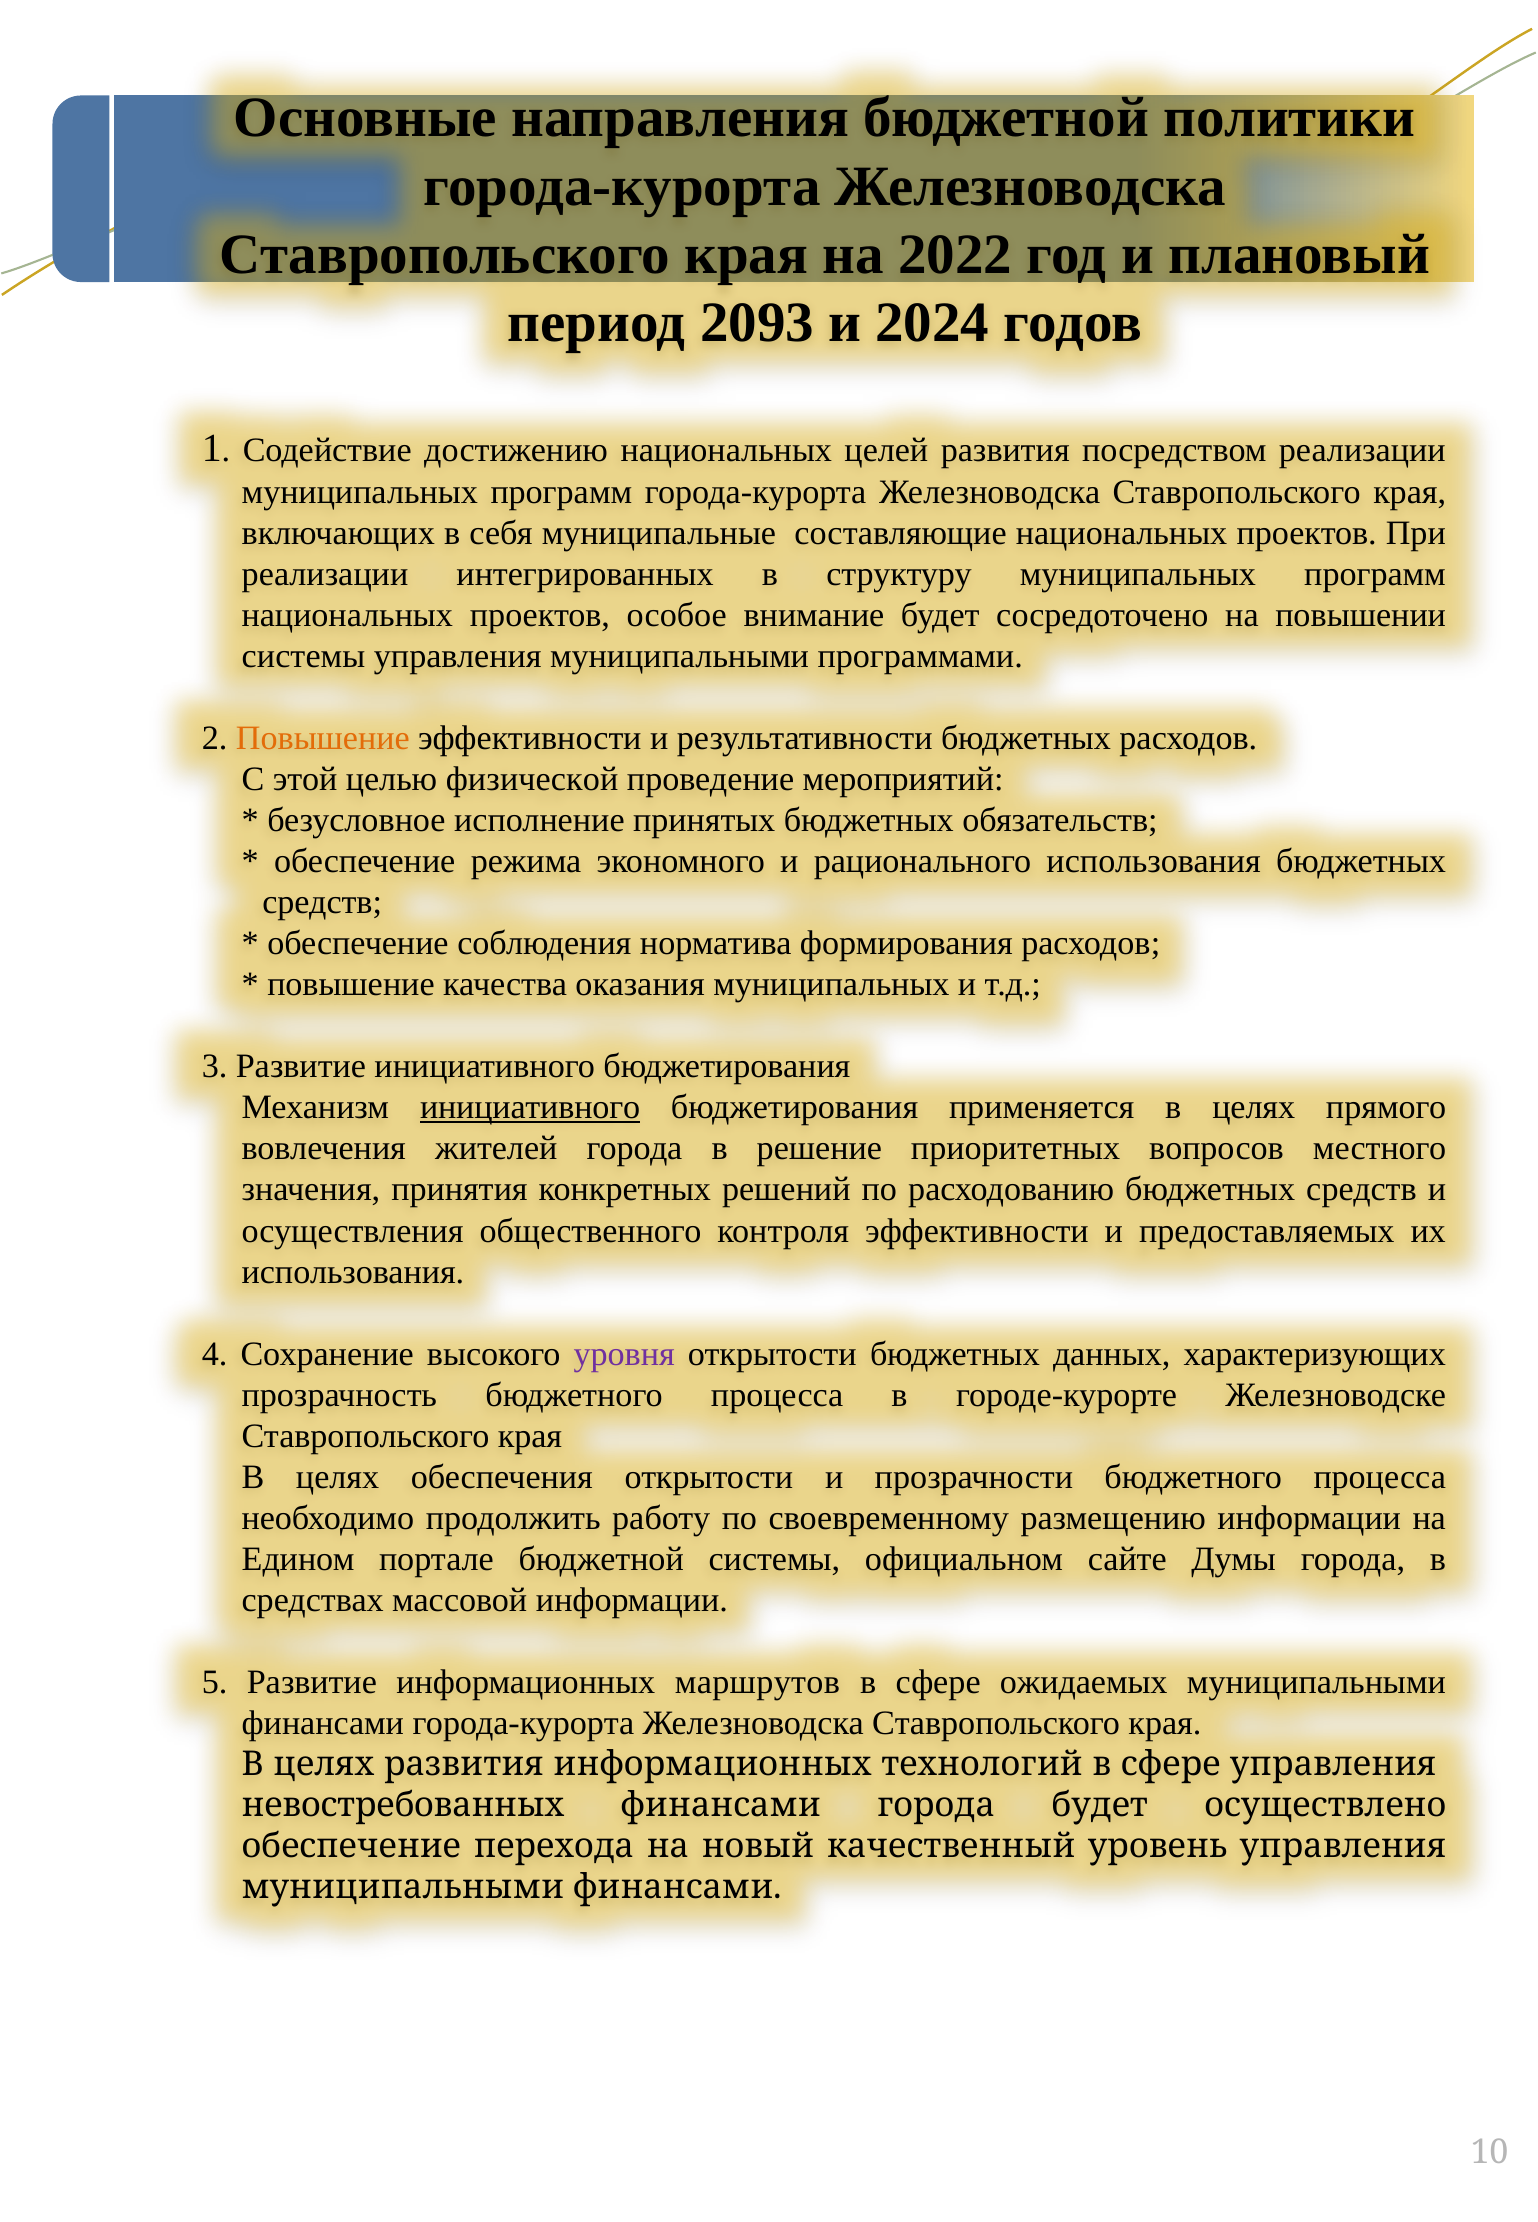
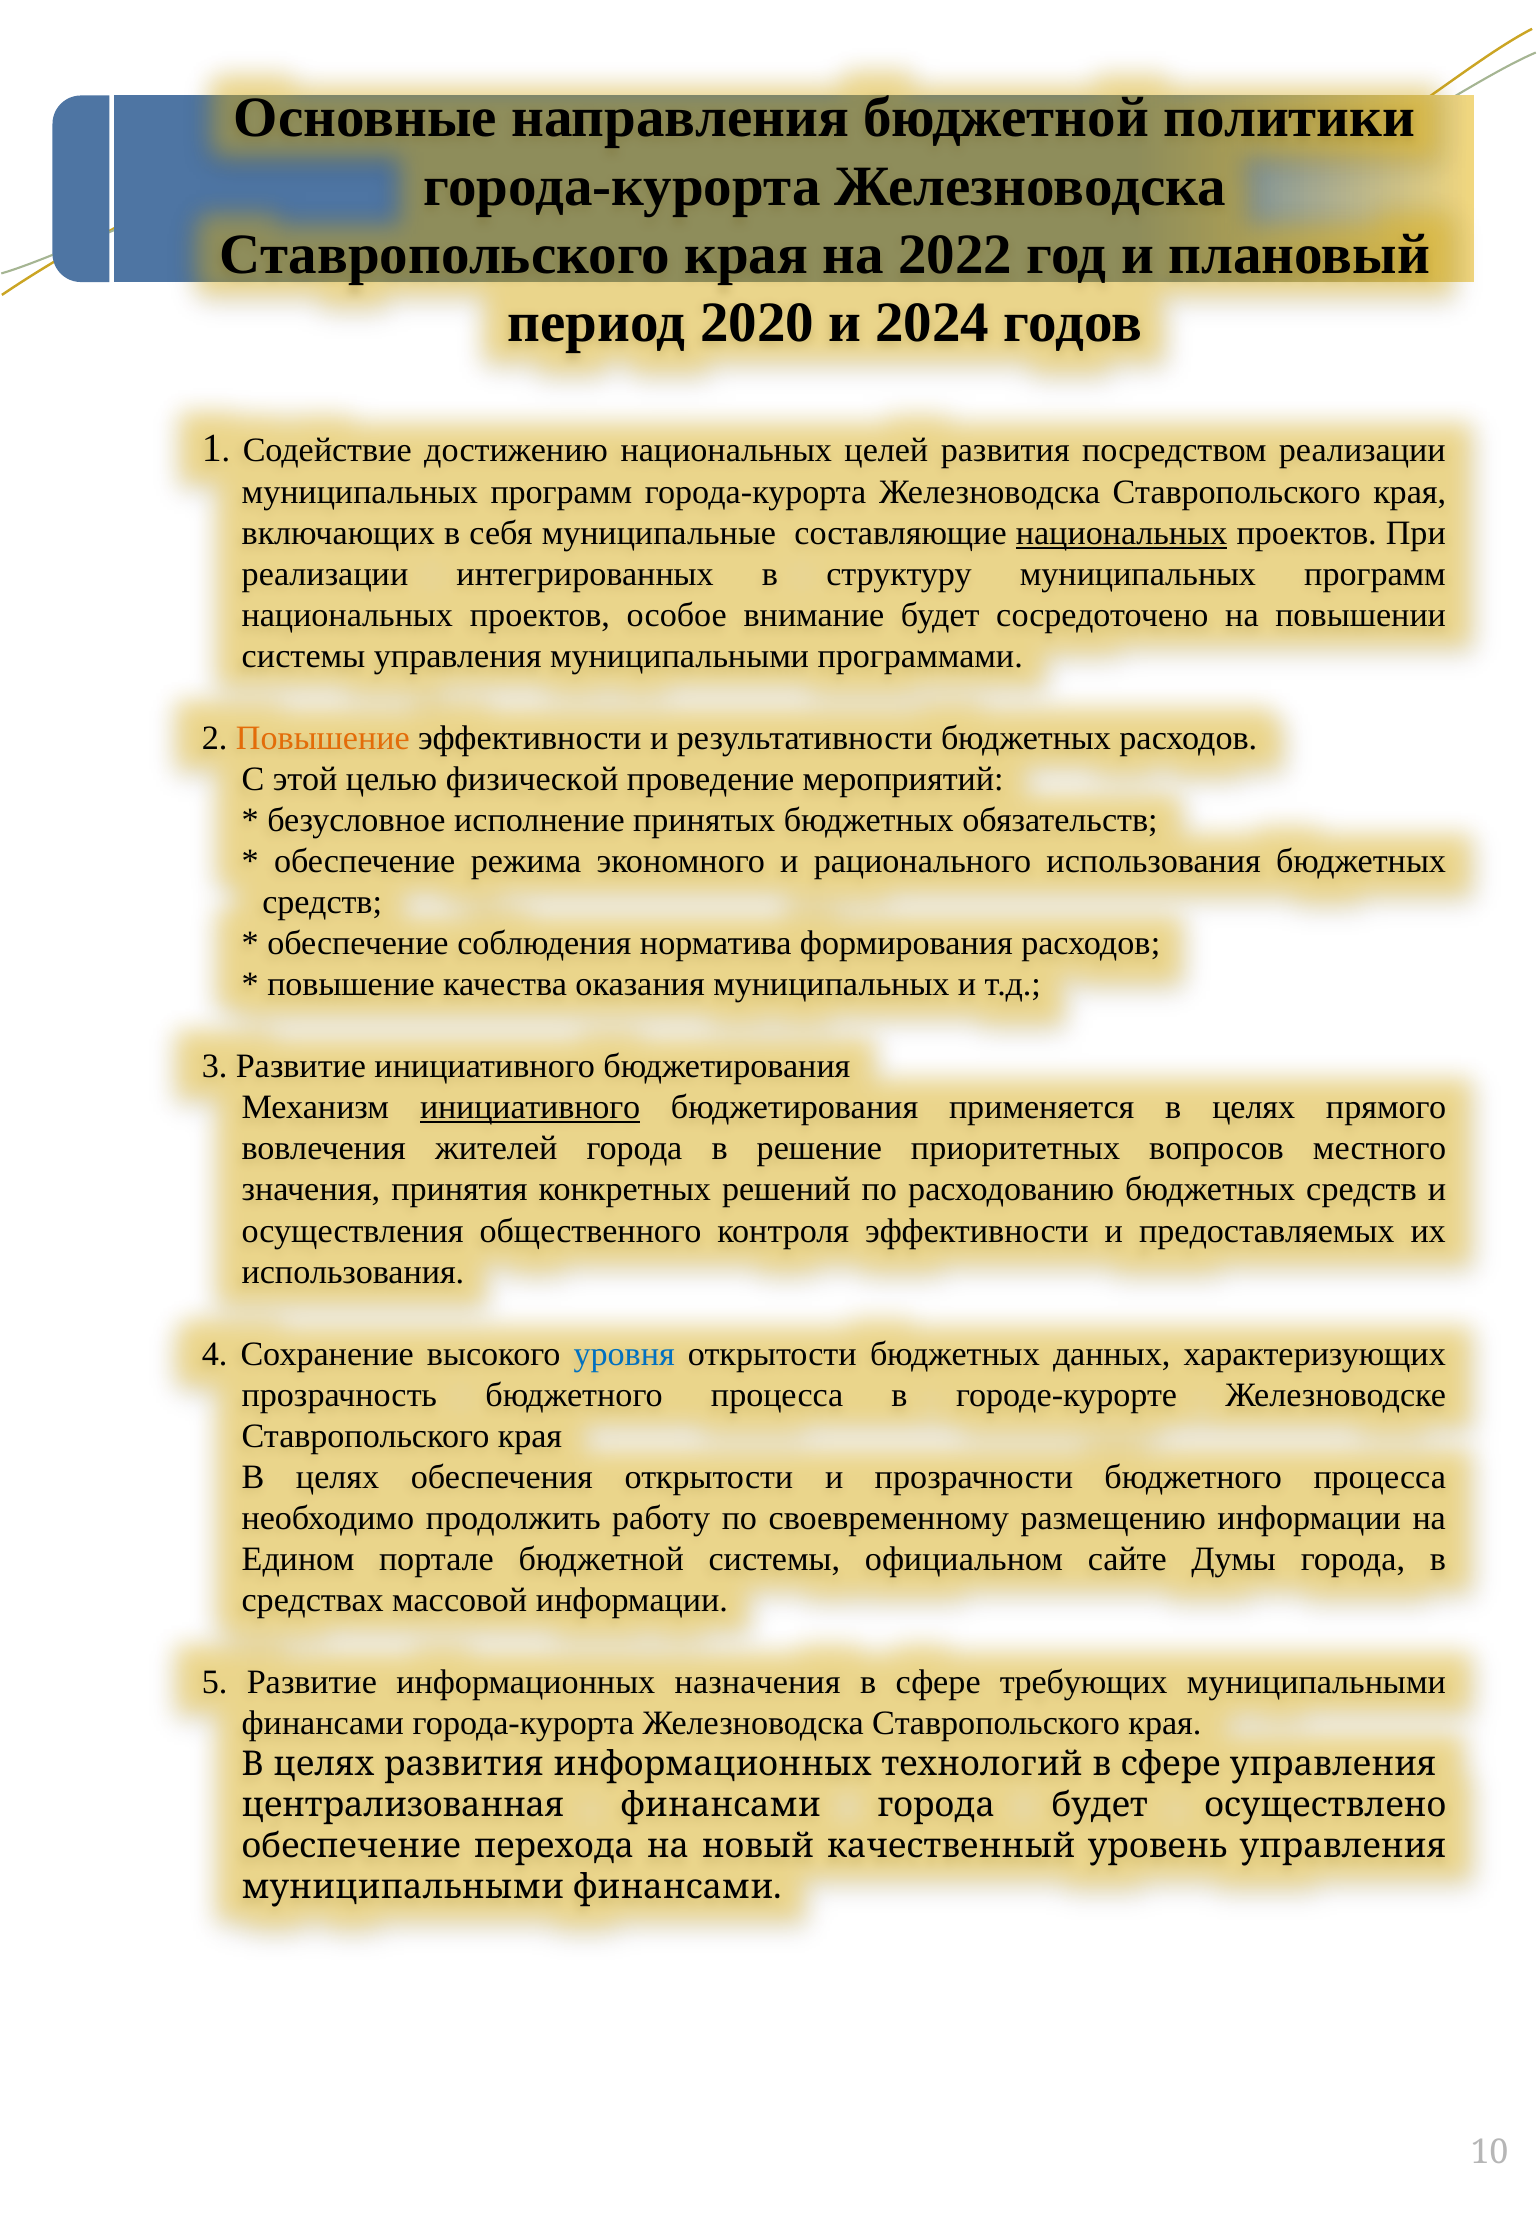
2093: 2093 -> 2020
национальных at (1122, 533) underline: none -> present
уровня colour: purple -> blue
маршрутов: маршрутов -> назначения
ожидаемых: ожидаемых -> требующих
невостребованных: невостребованных -> централизованная
